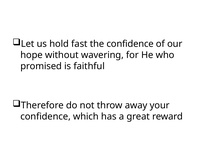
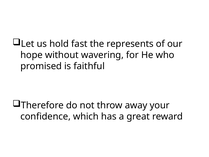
the confidence: confidence -> represents
